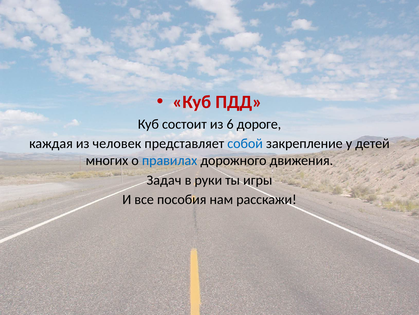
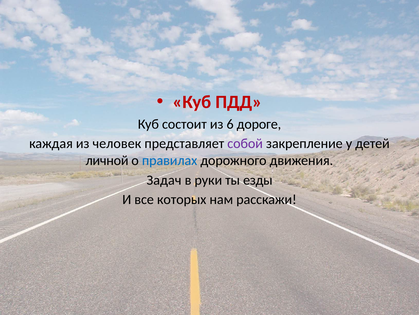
собой colour: blue -> purple
многих: многих -> личной
игры: игры -> езды
пособия: пособия -> которых
